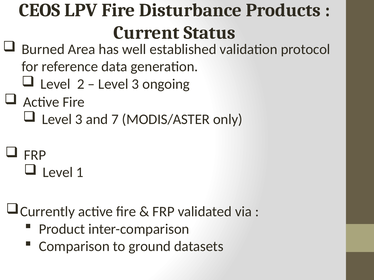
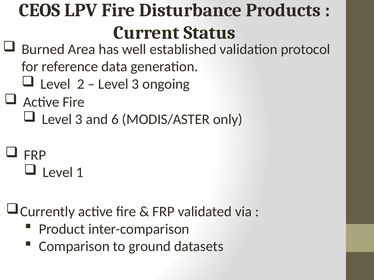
7: 7 -> 6
